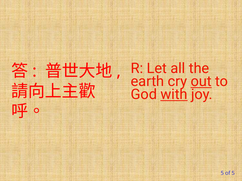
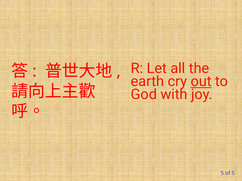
with underline: present -> none
